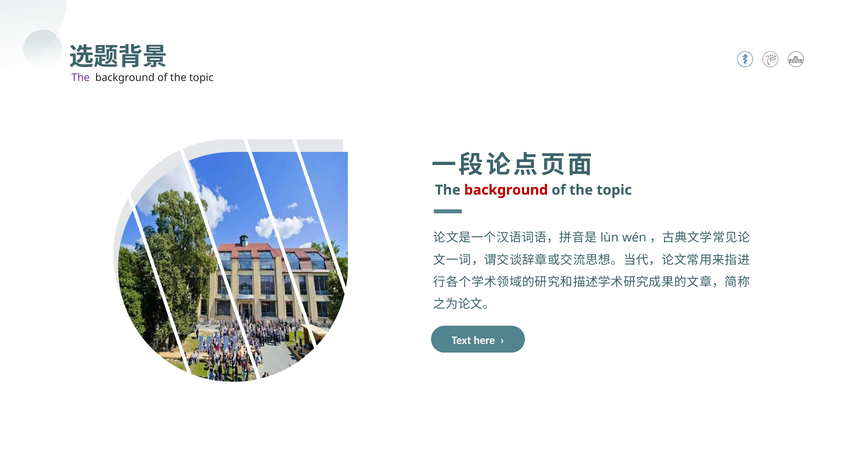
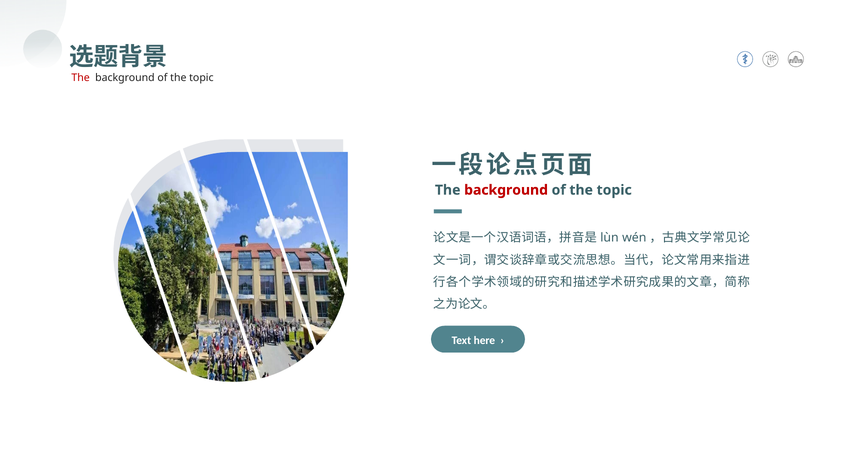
The at (81, 78) colour: purple -> red
